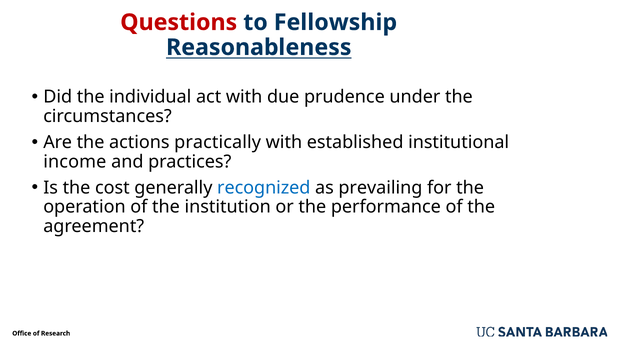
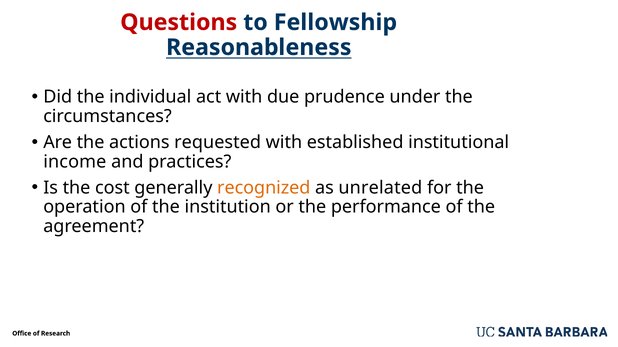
practically: practically -> requested
recognized colour: blue -> orange
prevailing: prevailing -> unrelated
